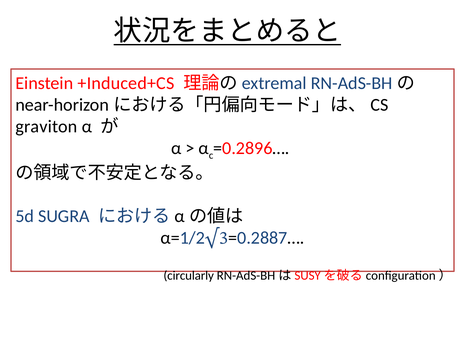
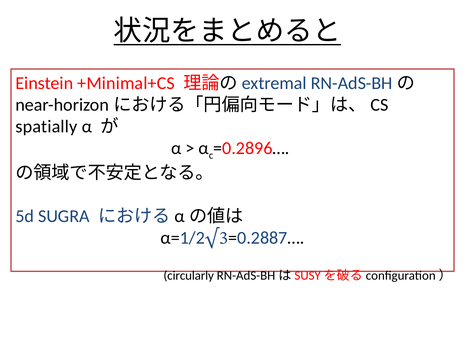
+Induced+CS: +Induced+CS -> +Minimal+CS
graviton: graviton -> spatially
